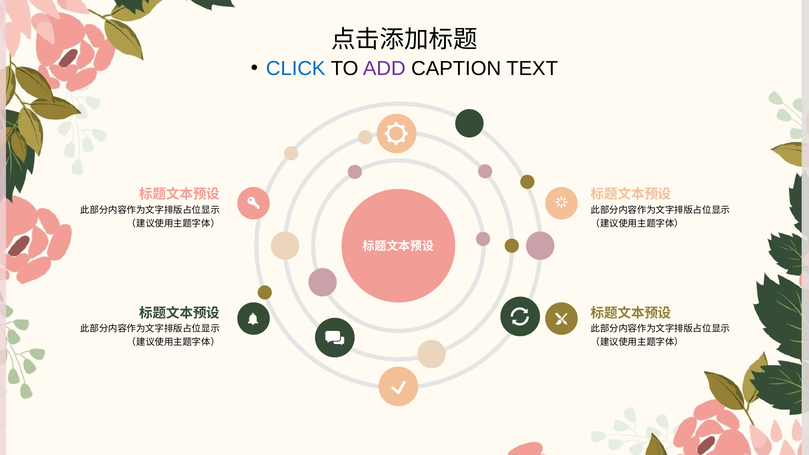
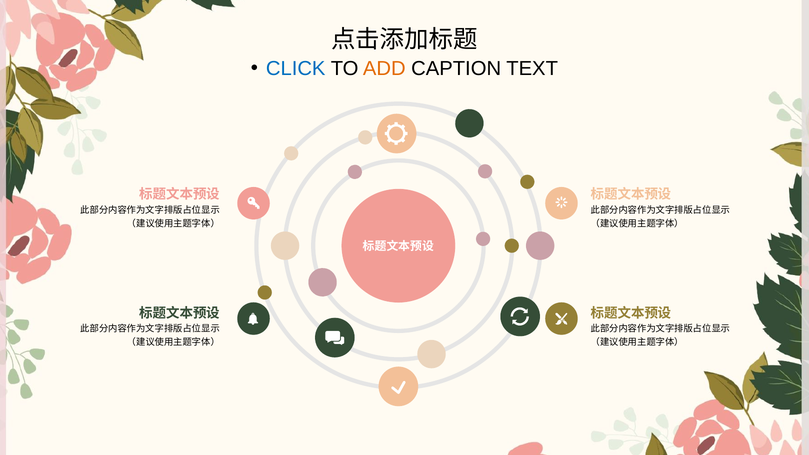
ADD colour: purple -> orange
